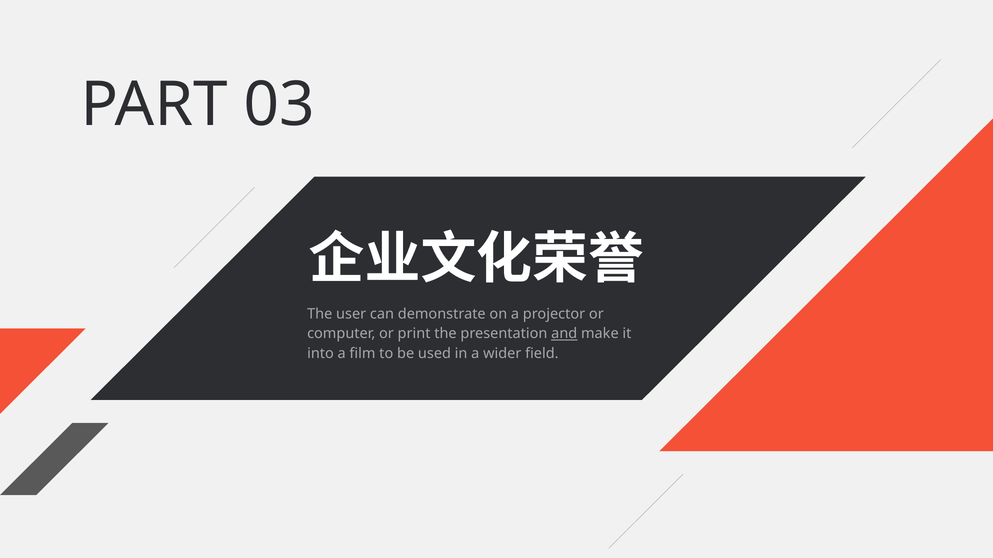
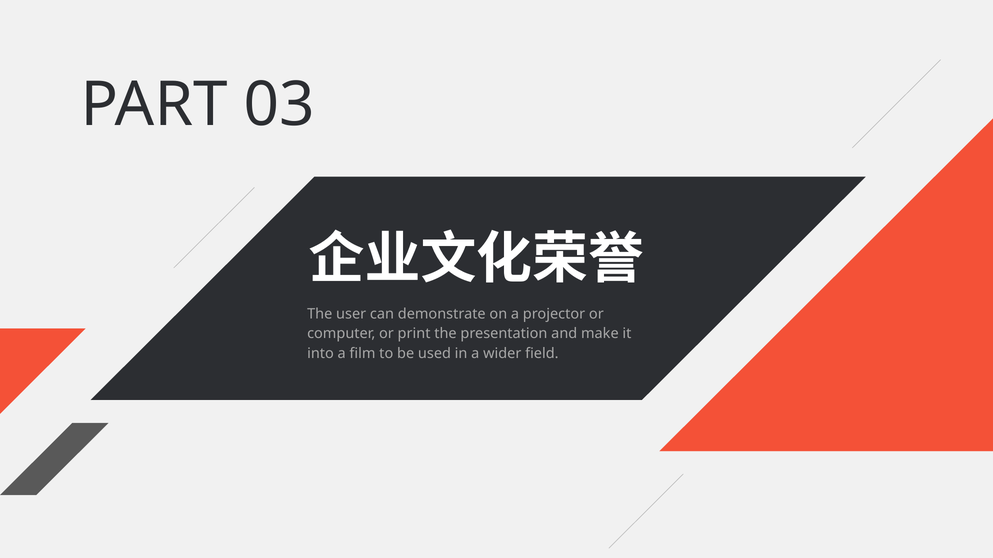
and underline: present -> none
